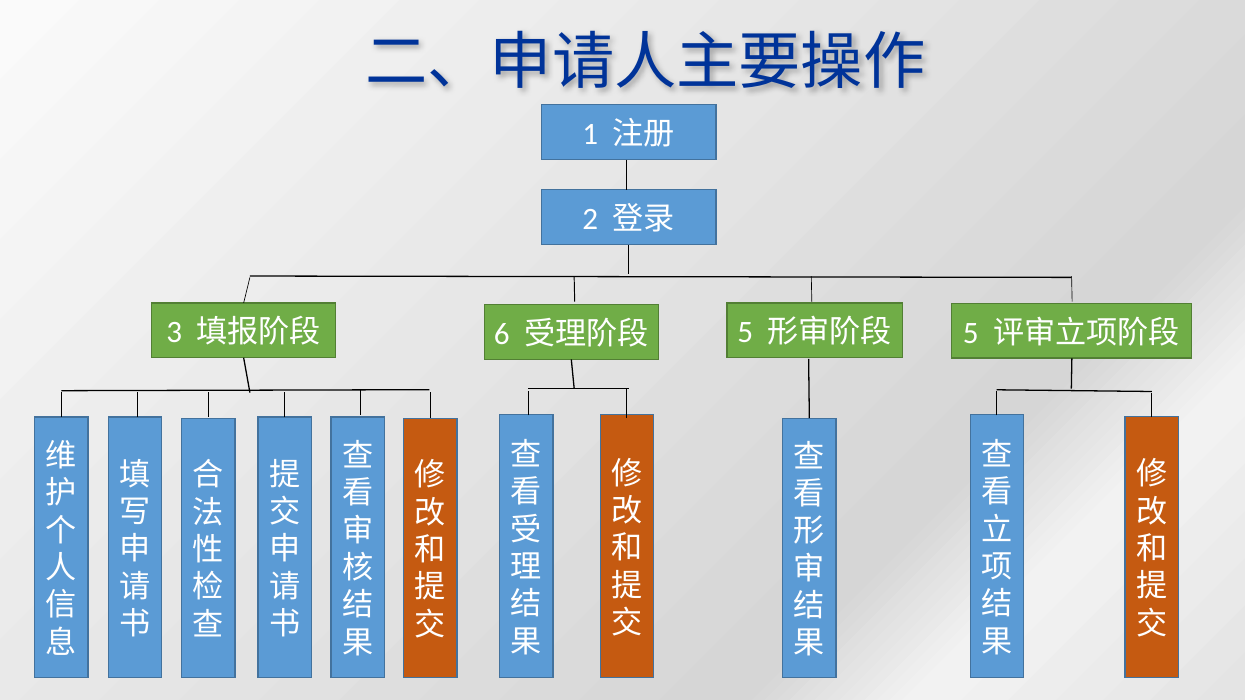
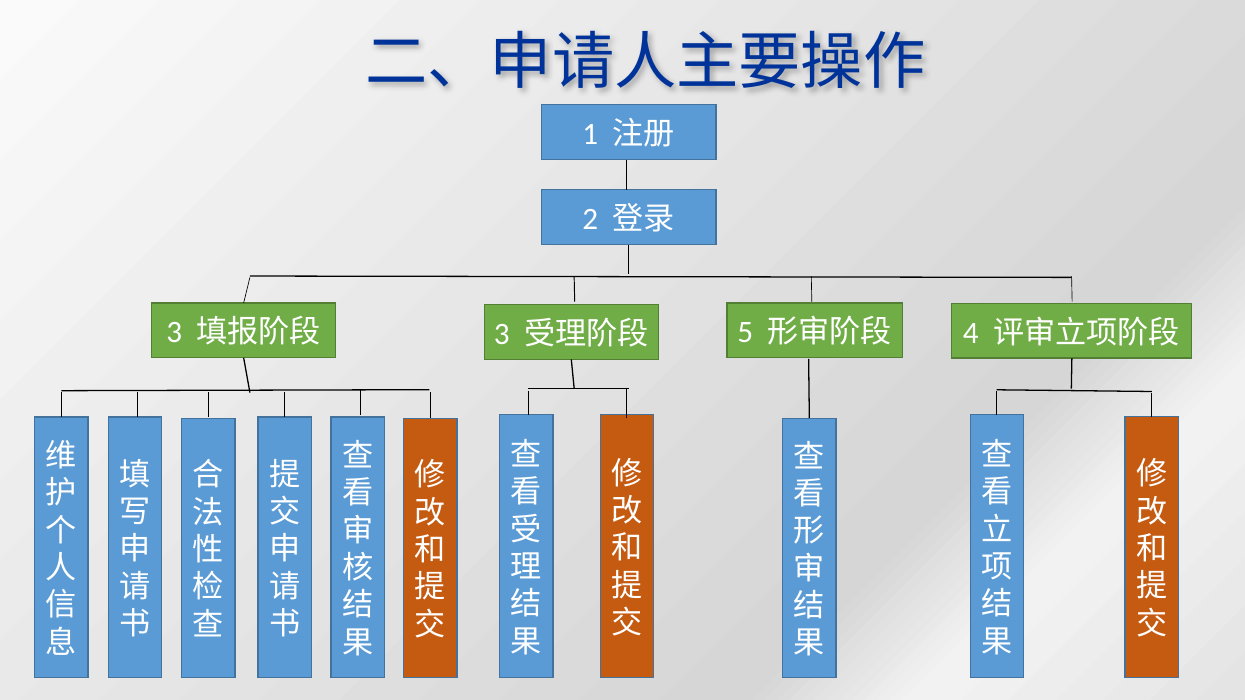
6 at (502, 334): 6 -> 3
5 at (971, 333): 5 -> 4
